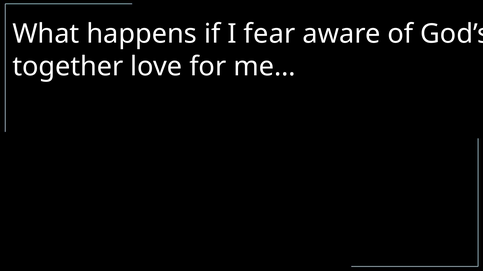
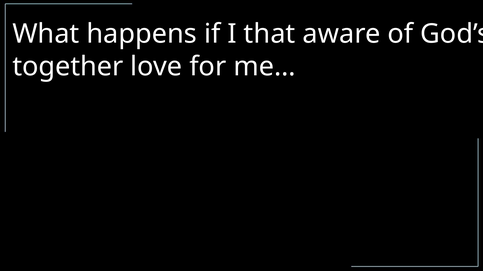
fear: fear -> that
